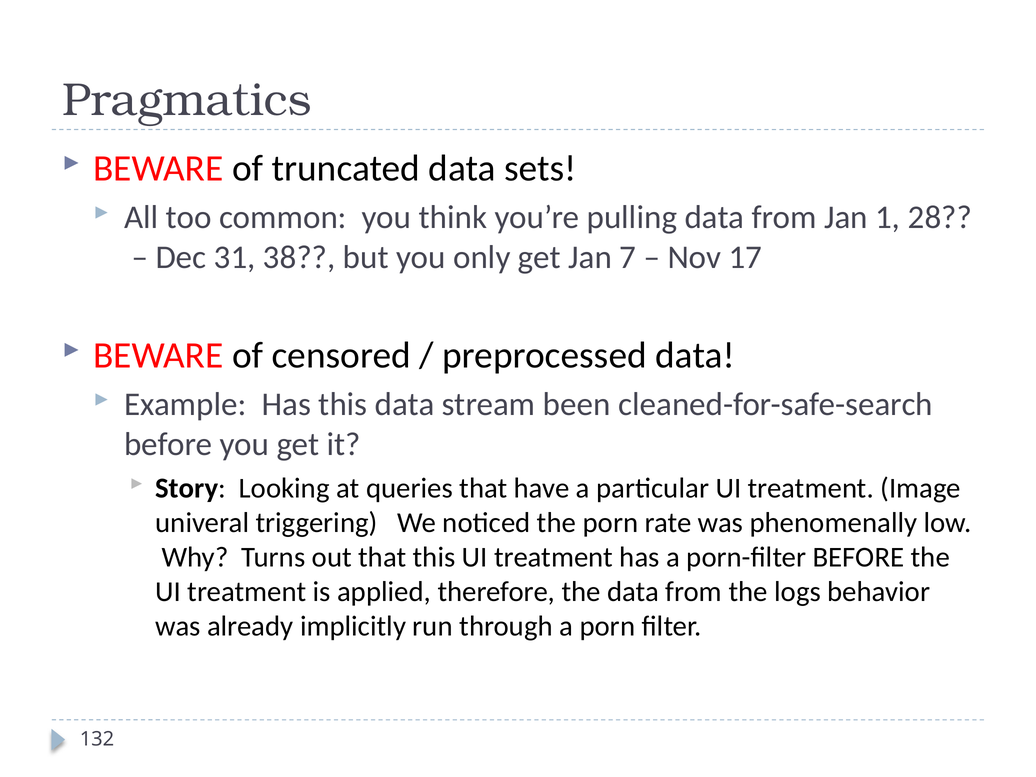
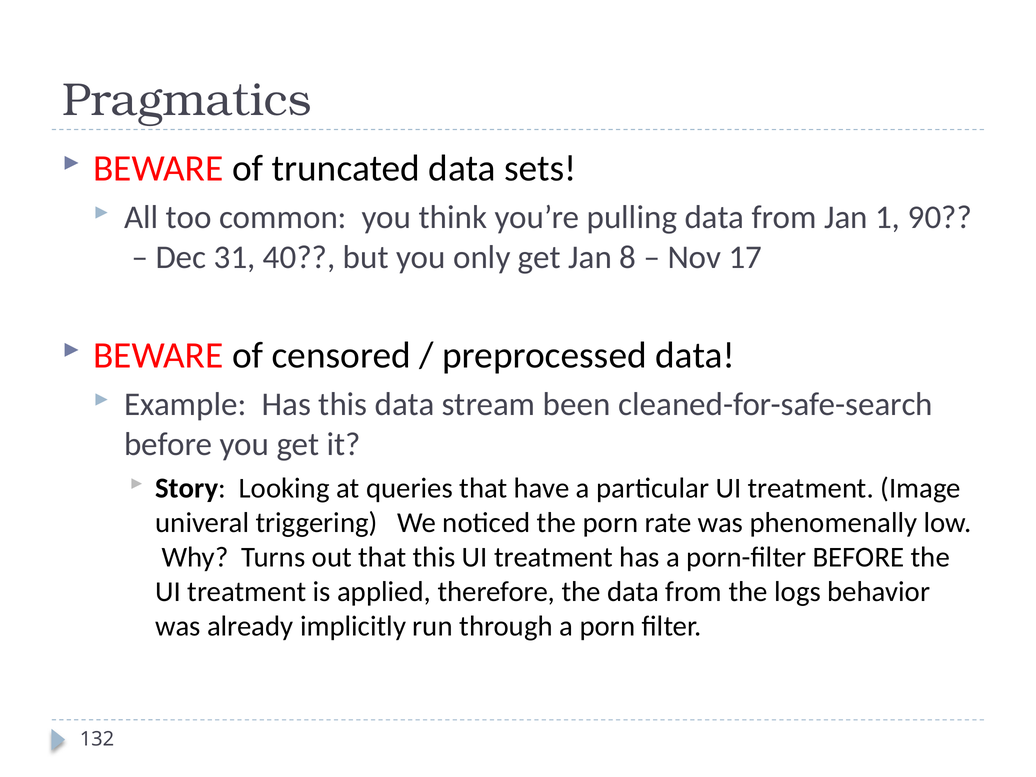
28: 28 -> 90
38: 38 -> 40
7: 7 -> 8
